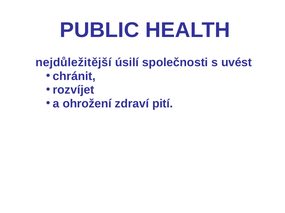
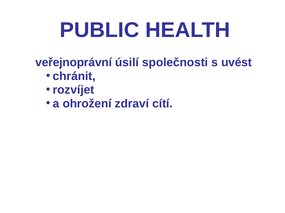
nejdůležitější: nejdůležitější -> veřejnoprávní
pití: pití -> cítí
